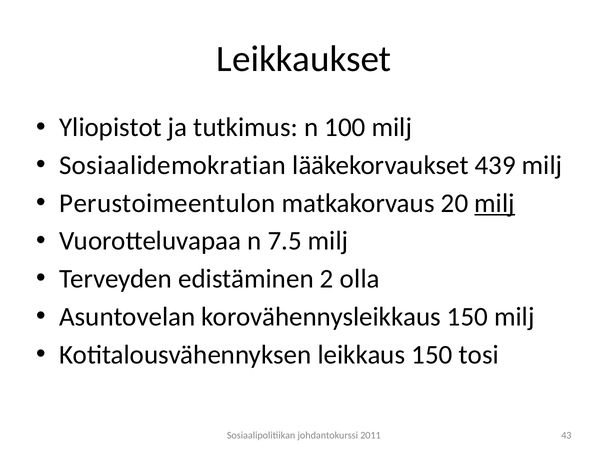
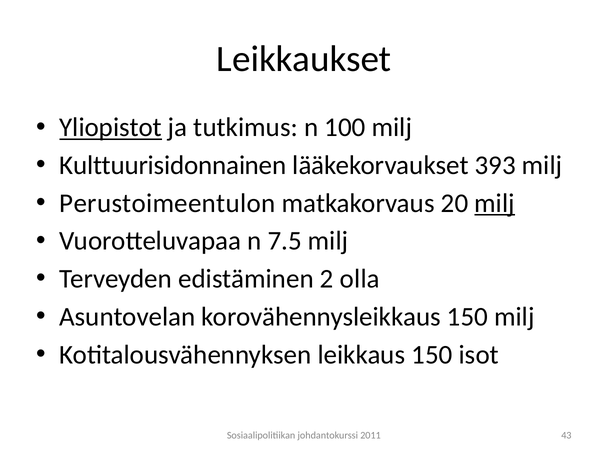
Yliopistot underline: none -> present
Sosiaalidemokratian: Sosiaalidemokratian -> Kulttuurisidonnainen
439: 439 -> 393
tosi: tosi -> isot
